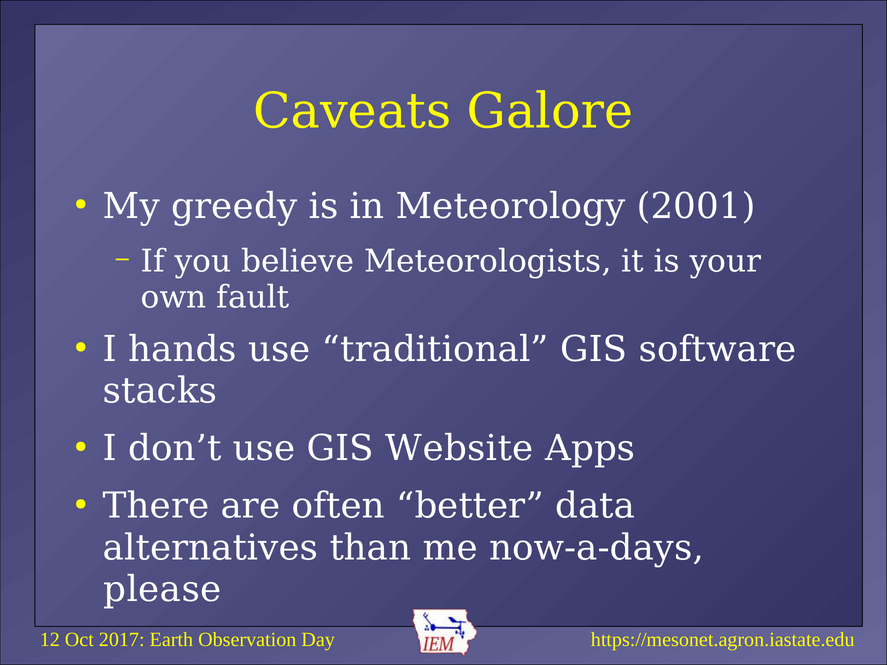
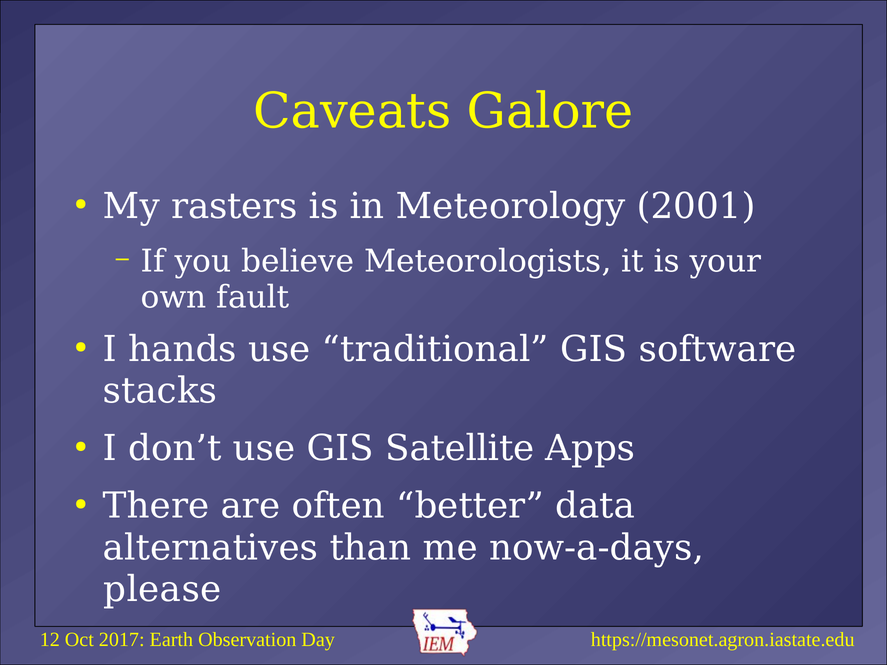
greedy: greedy -> rasters
Website: Website -> Satellite
